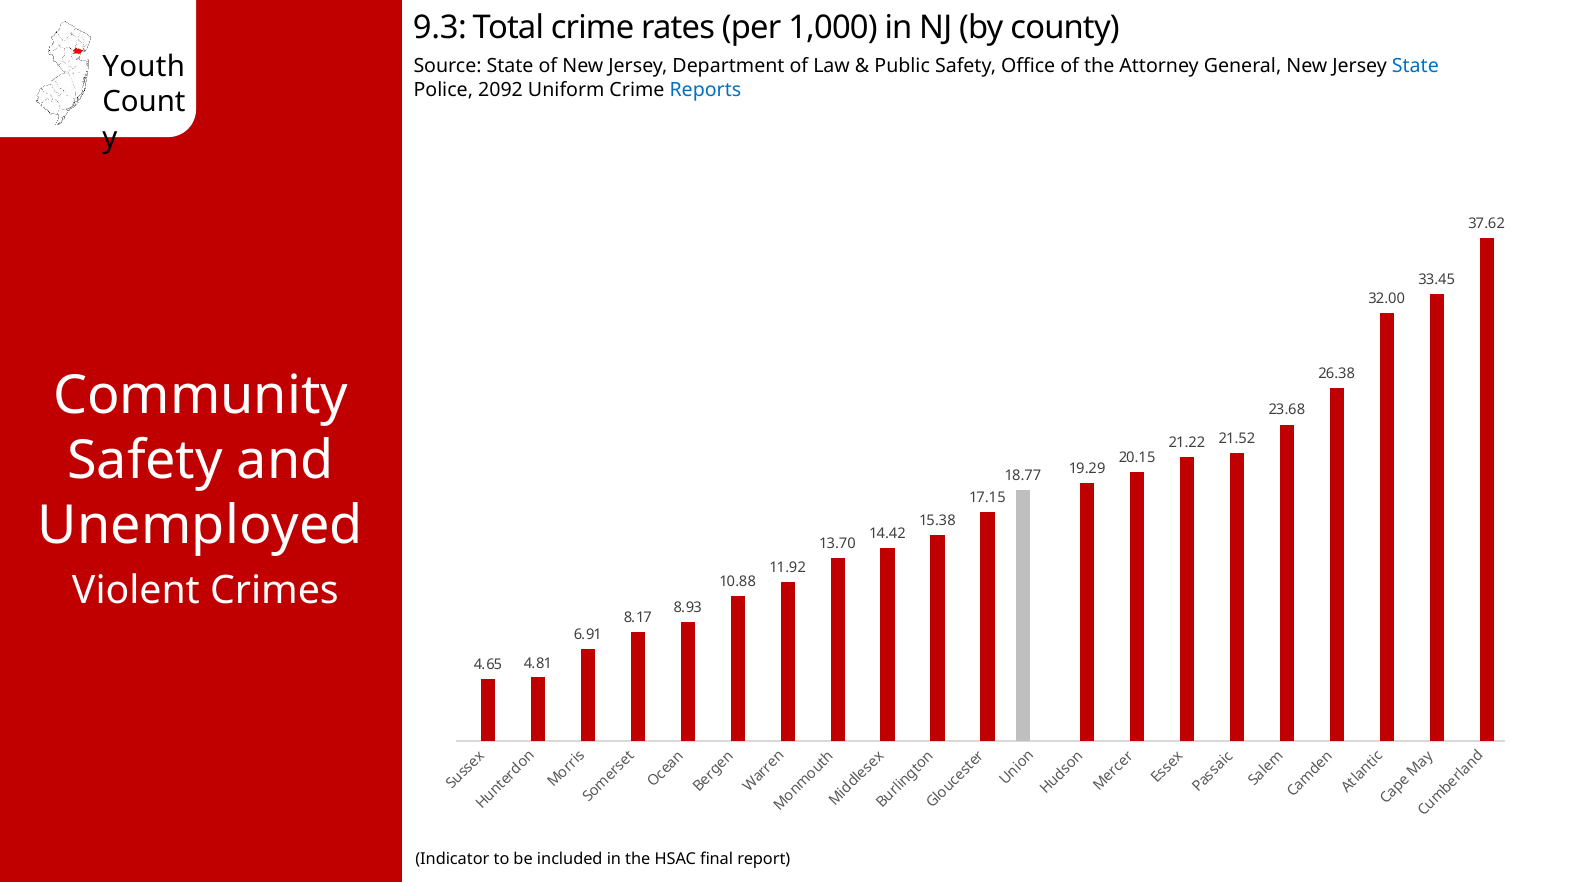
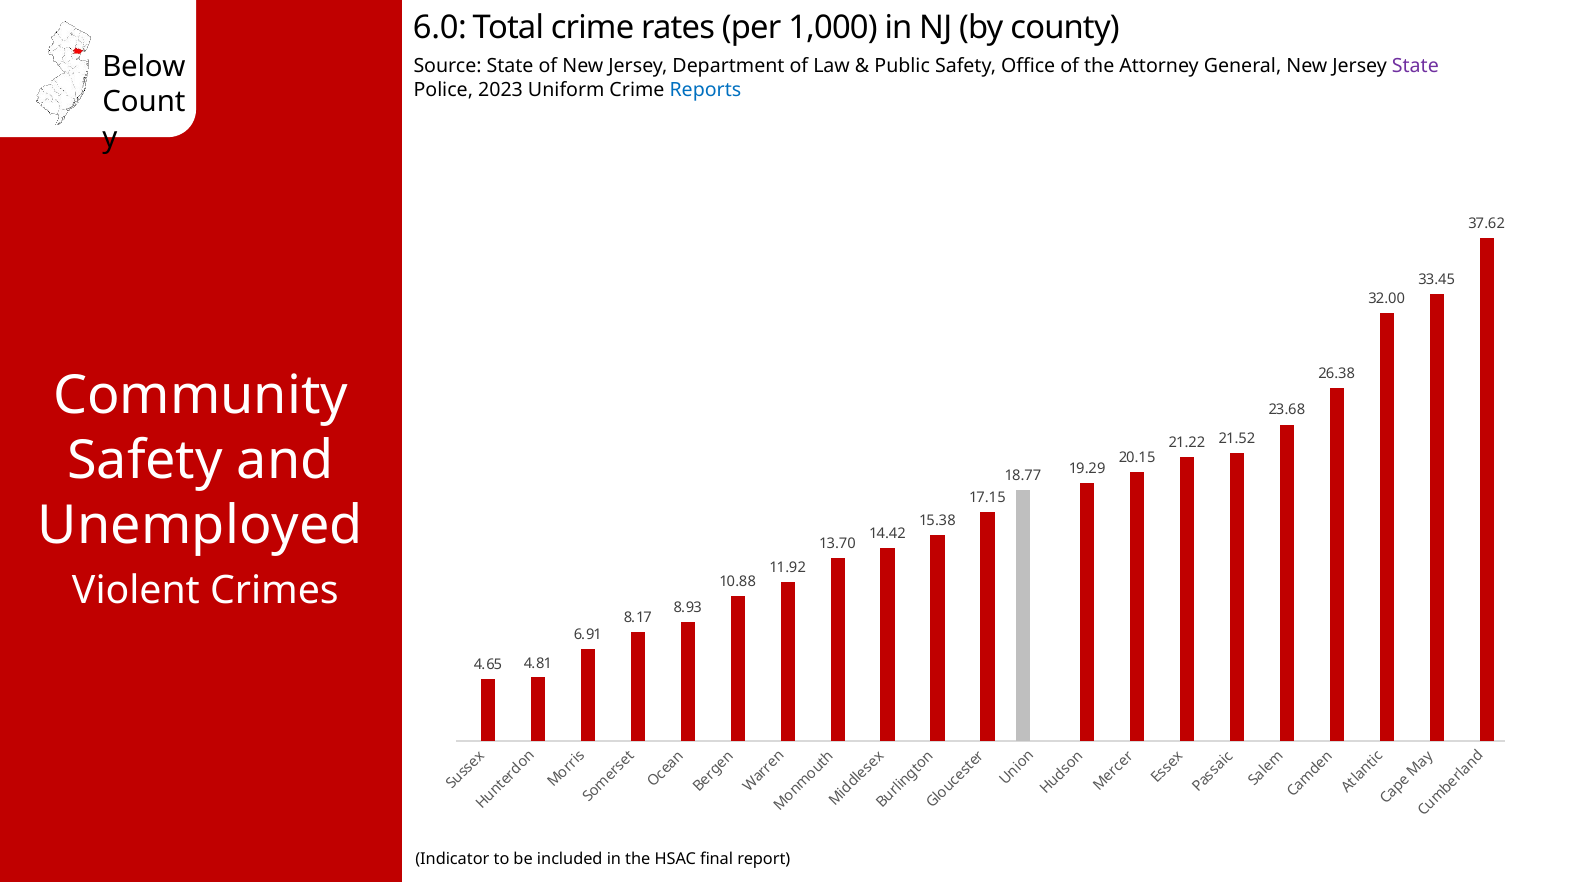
9.3: 9.3 -> 6.0
Youth: Youth -> Below
State at (1415, 66) colour: blue -> purple
2092: 2092 -> 2023
